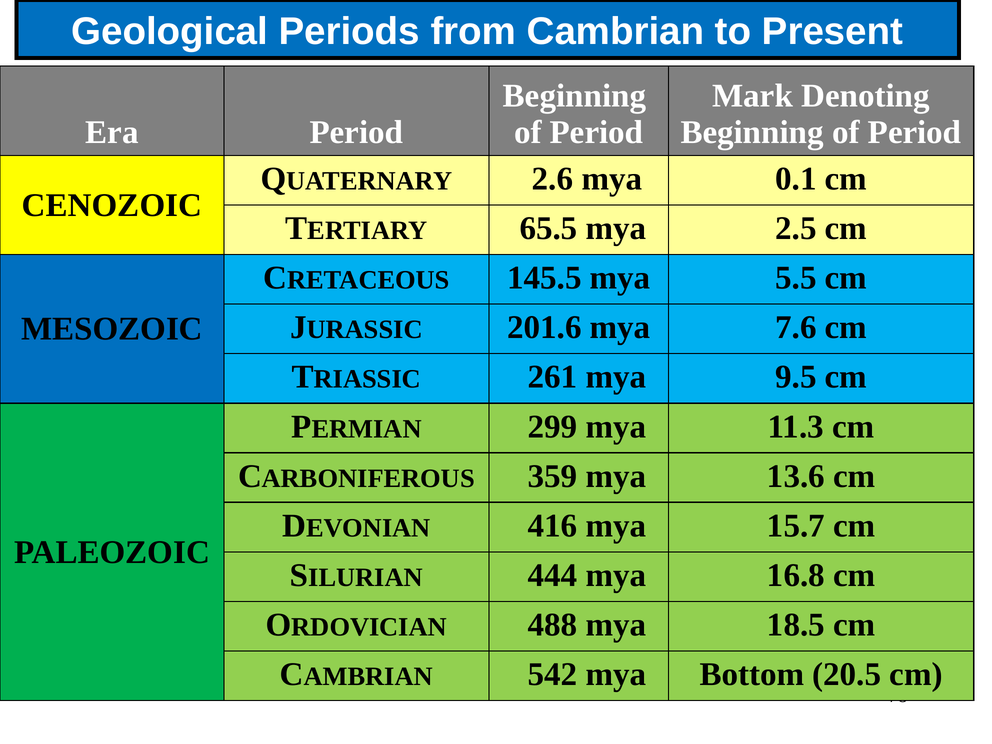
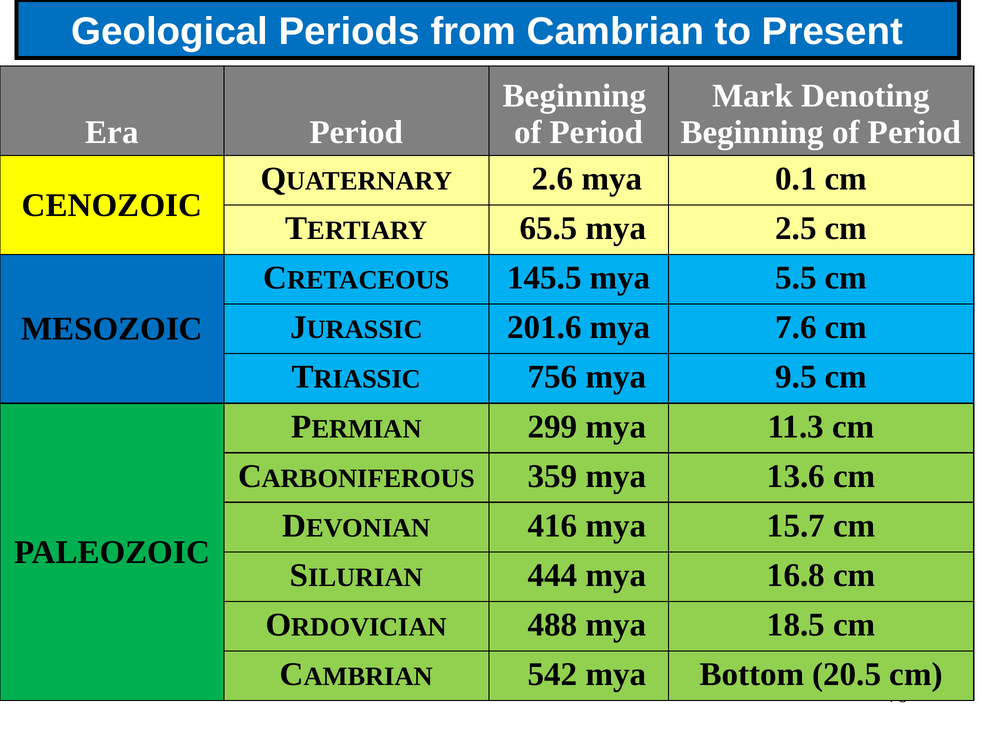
261: 261 -> 756
